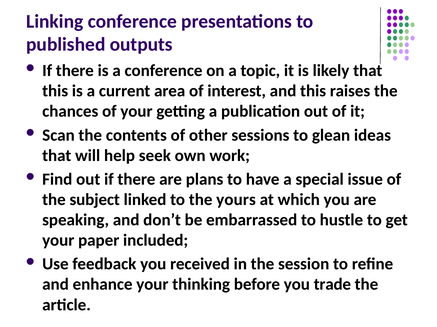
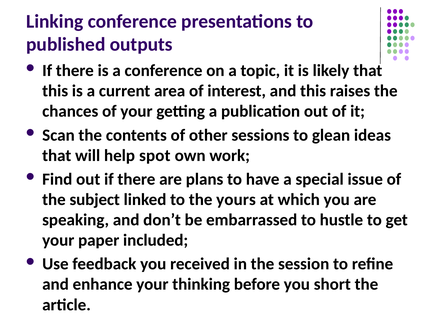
seek: seek -> spot
trade: trade -> short
